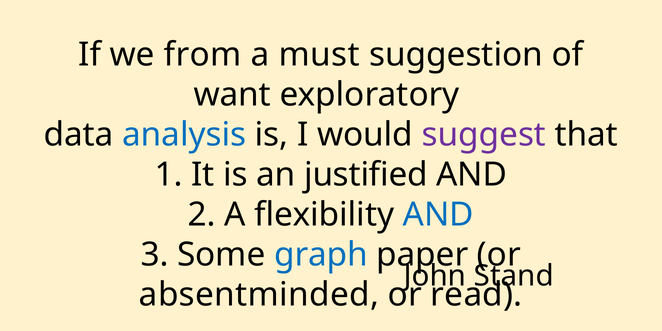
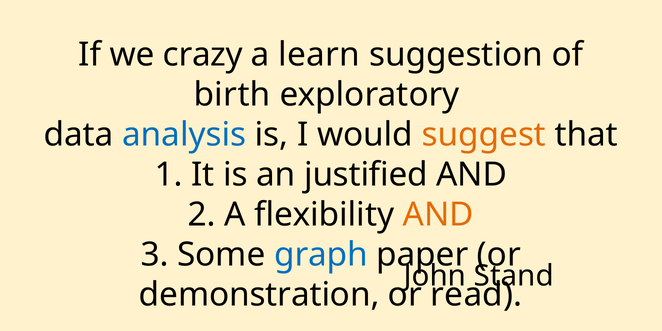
from: from -> crazy
must: must -> learn
want: want -> birth
suggest colour: purple -> orange
AND at (438, 215) colour: blue -> orange
absentminded: absentminded -> demonstration
